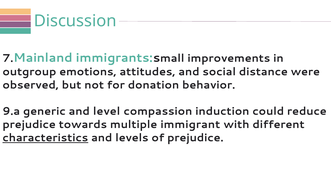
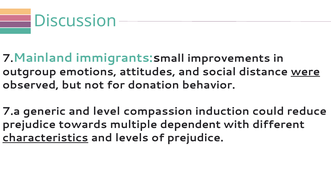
were underline: none -> present
9.a: 9.a -> 7.a
immigrant: immigrant -> dependent
